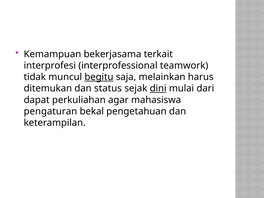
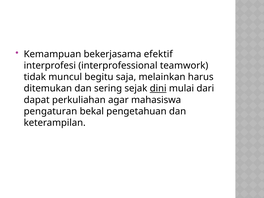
terkait: terkait -> efektif
begitu underline: present -> none
status: status -> sering
